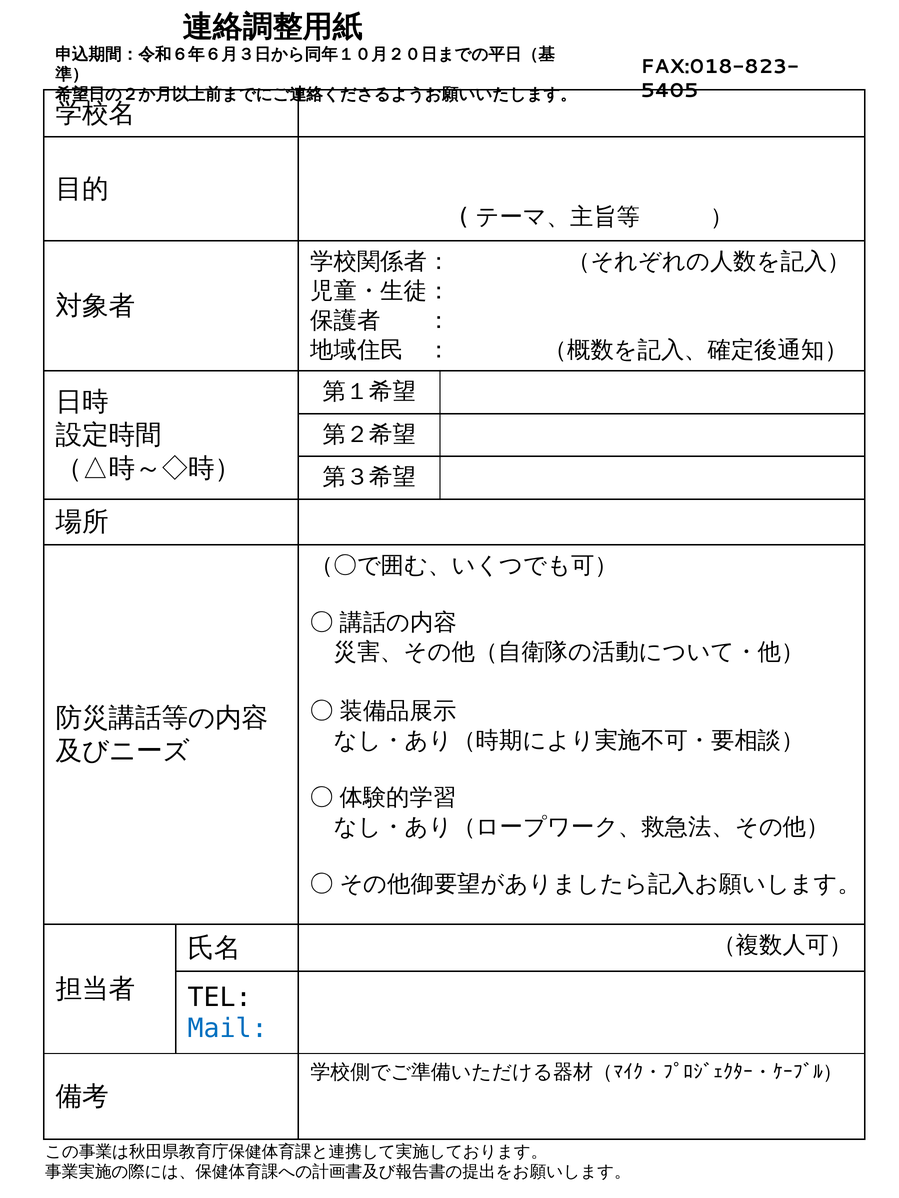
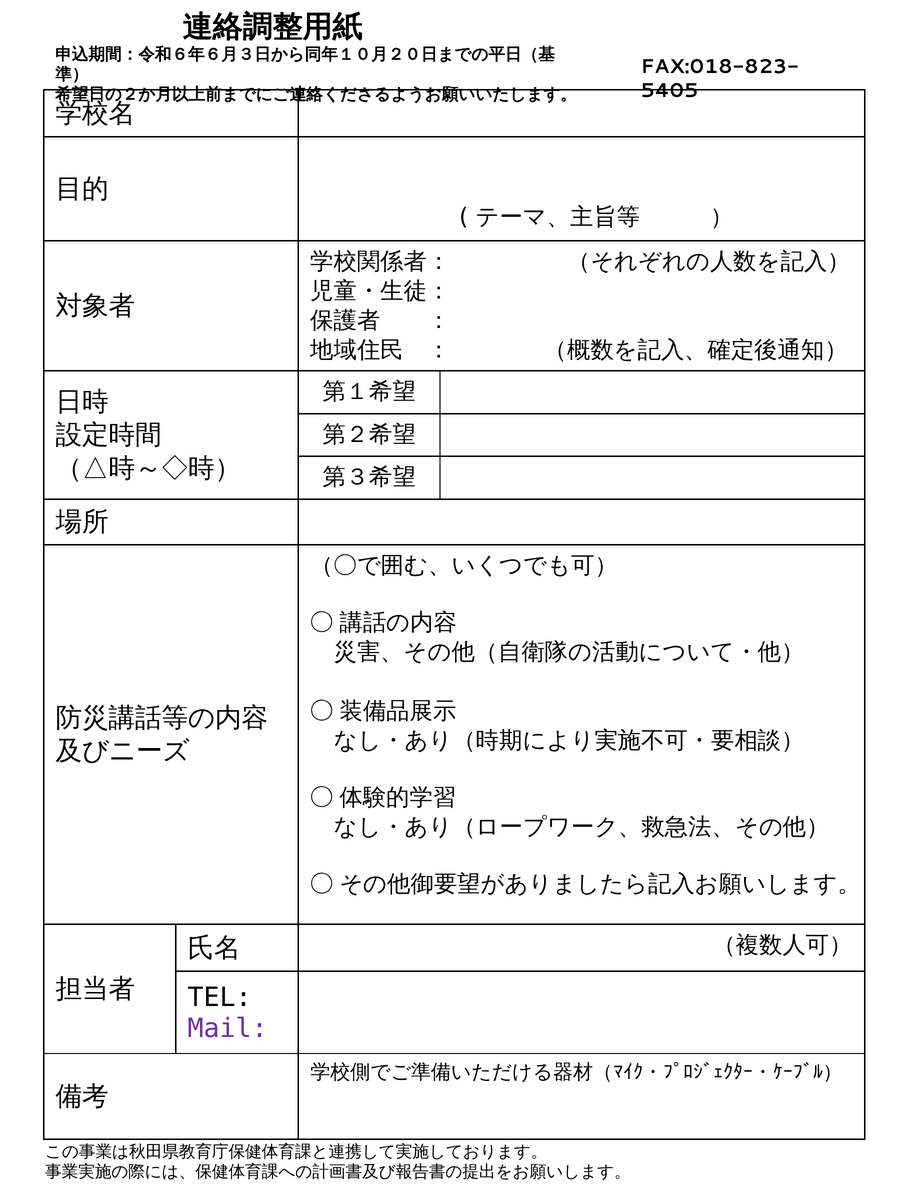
Mail colour: blue -> purple
